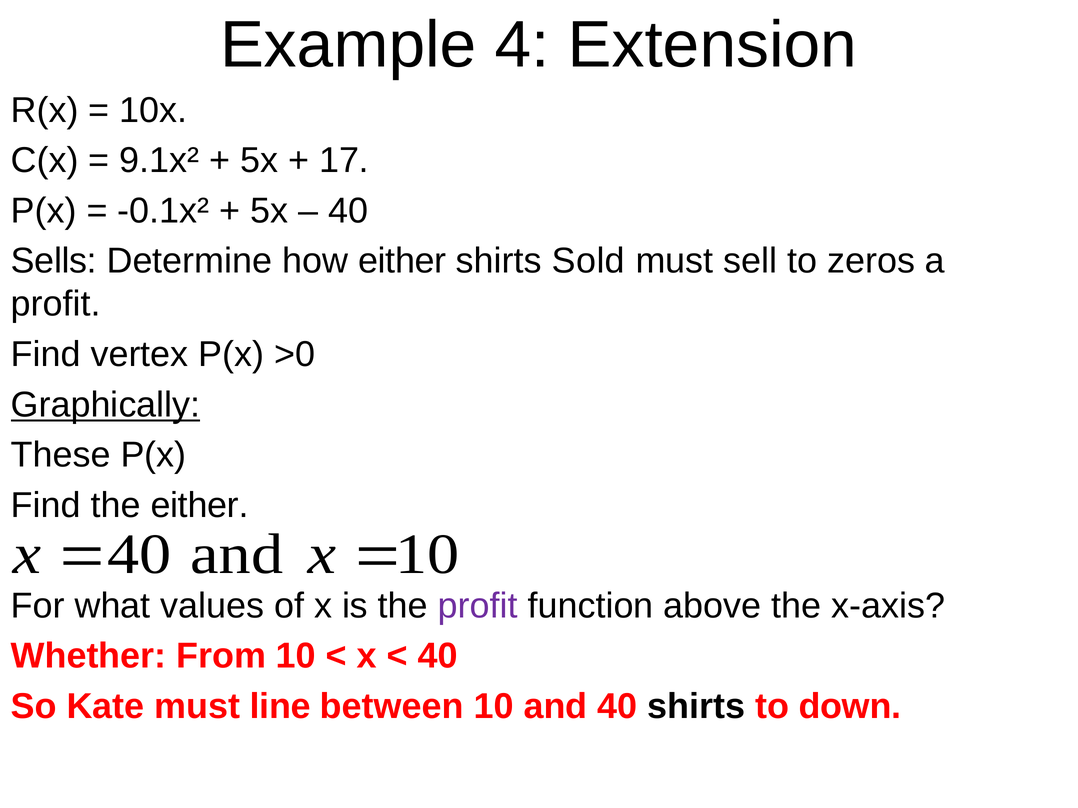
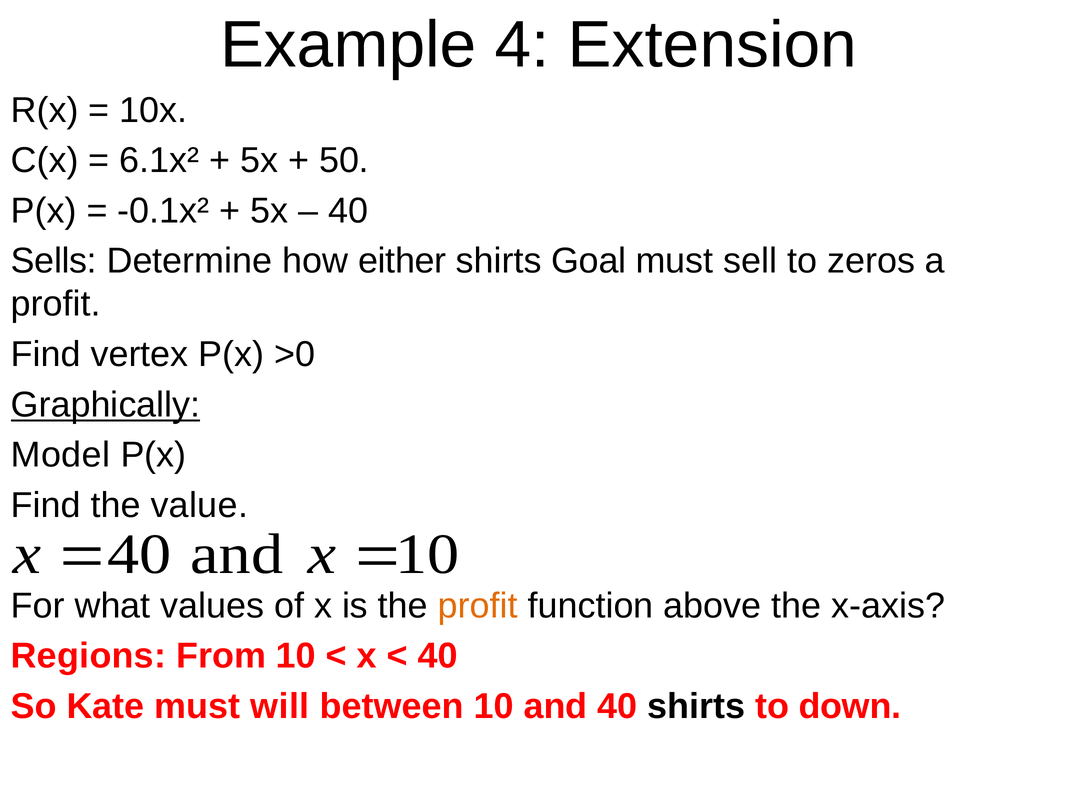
9.1x²: 9.1x² -> 6.1x²
17: 17 -> 50
Sold: Sold -> Goal
These: These -> Model
the either: either -> value
profit at (478, 606) colour: purple -> orange
Whether: Whether -> Regions
line: line -> will
